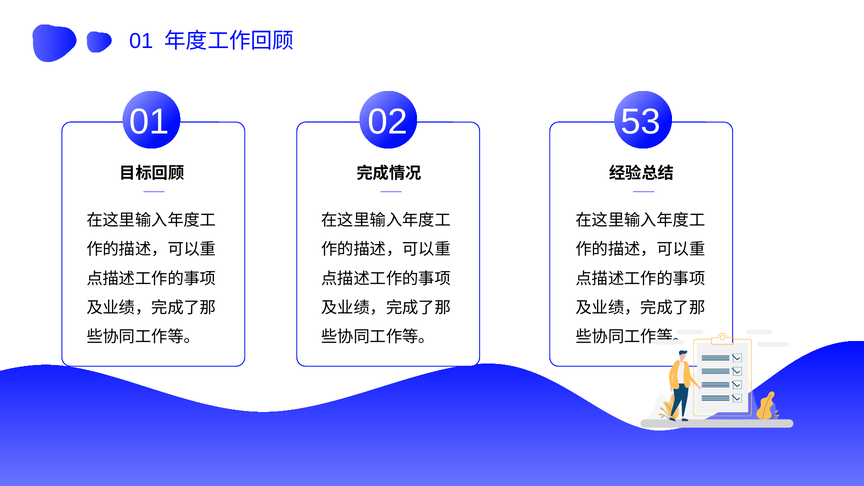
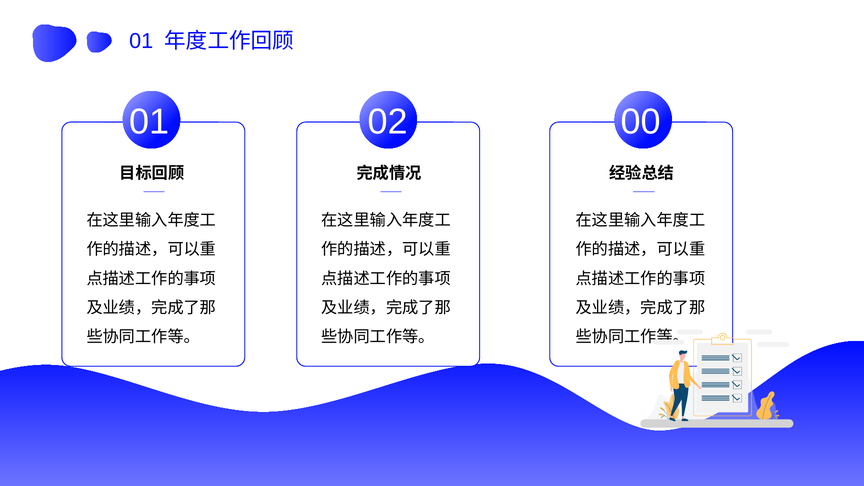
53: 53 -> 00
